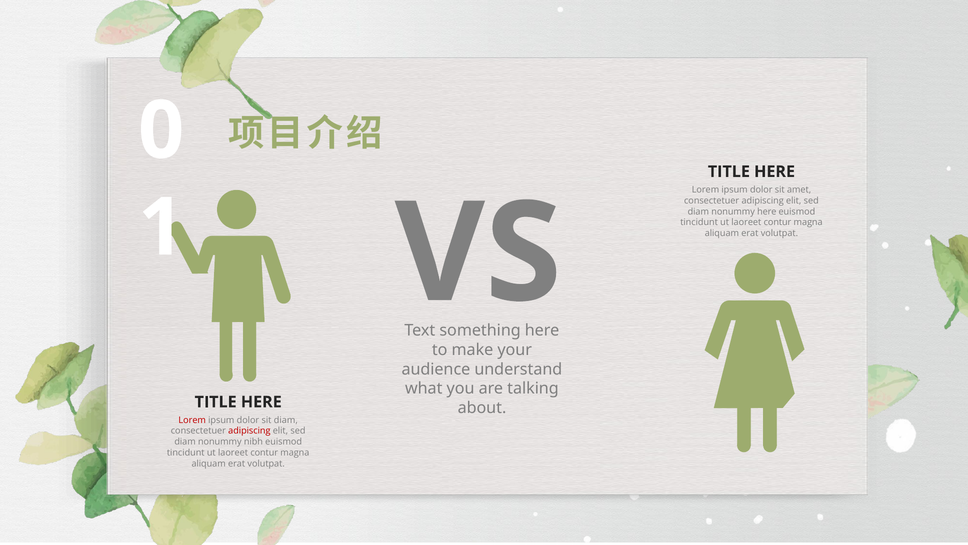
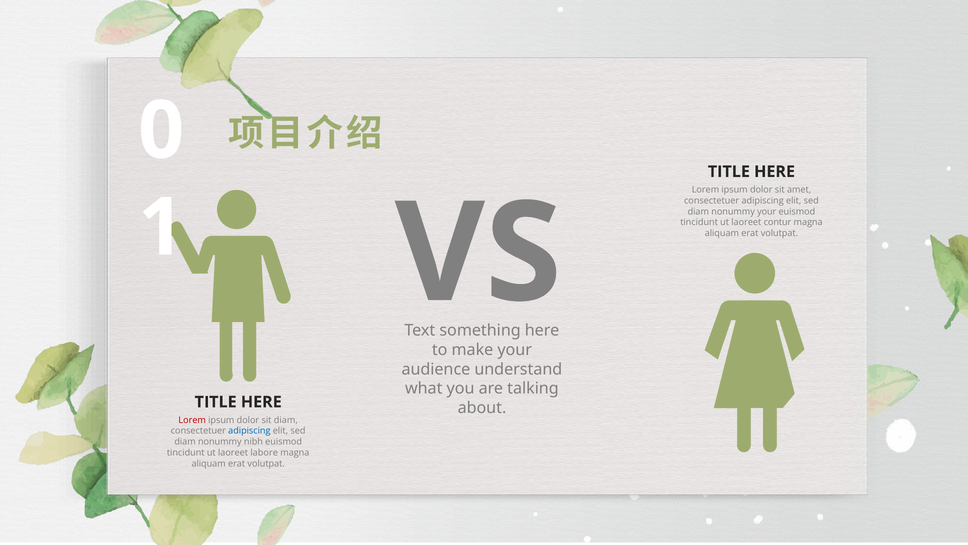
nonummy here: here -> your
adipiscing at (249, 431) colour: red -> blue
contur at (264, 452): contur -> labore
